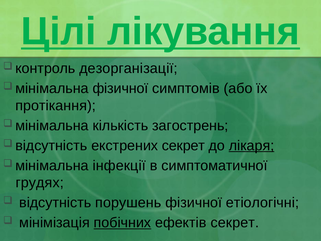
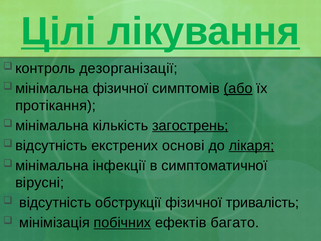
або underline: none -> present
загострень underline: none -> present
екстрених секрет: секрет -> основі
грудях: грудях -> вірусні
порушень: порушень -> обструкції
етіологічні: етіологічні -> тривалість
ефектів секрет: секрет -> багато
